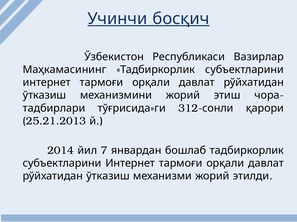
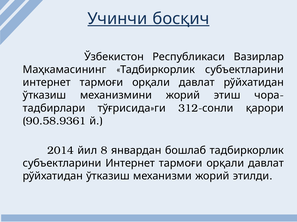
25.21.2013: 25.21.2013 -> 90.58.9361
7: 7 -> 8
